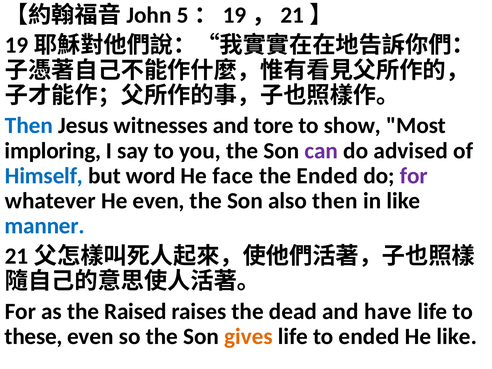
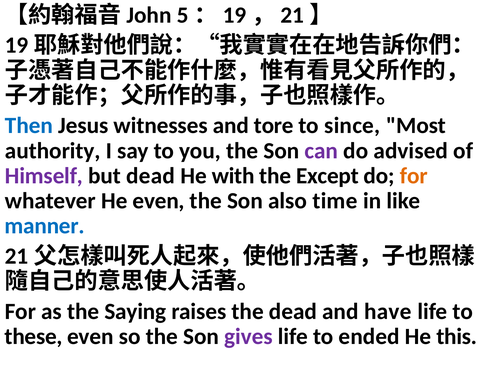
show: show -> since
imploring: imploring -> authority
Himself colour: blue -> purple
but word: word -> dead
face: face -> with
the Ended: Ended -> Except
for at (414, 176) colour: purple -> orange
also then: then -> time
Raised: Raised -> Saying
gives colour: orange -> purple
He like: like -> this
